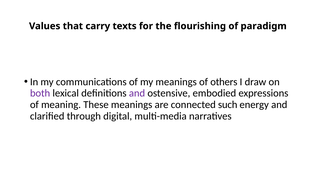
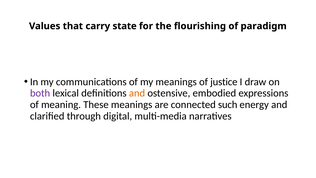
texts: texts -> state
others: others -> justice
and at (137, 93) colour: purple -> orange
